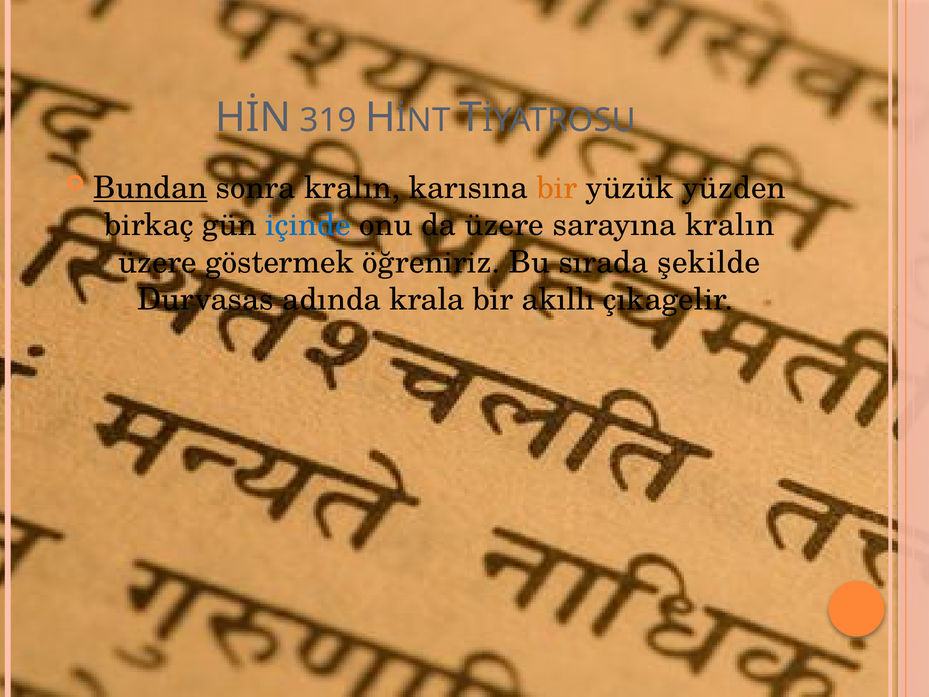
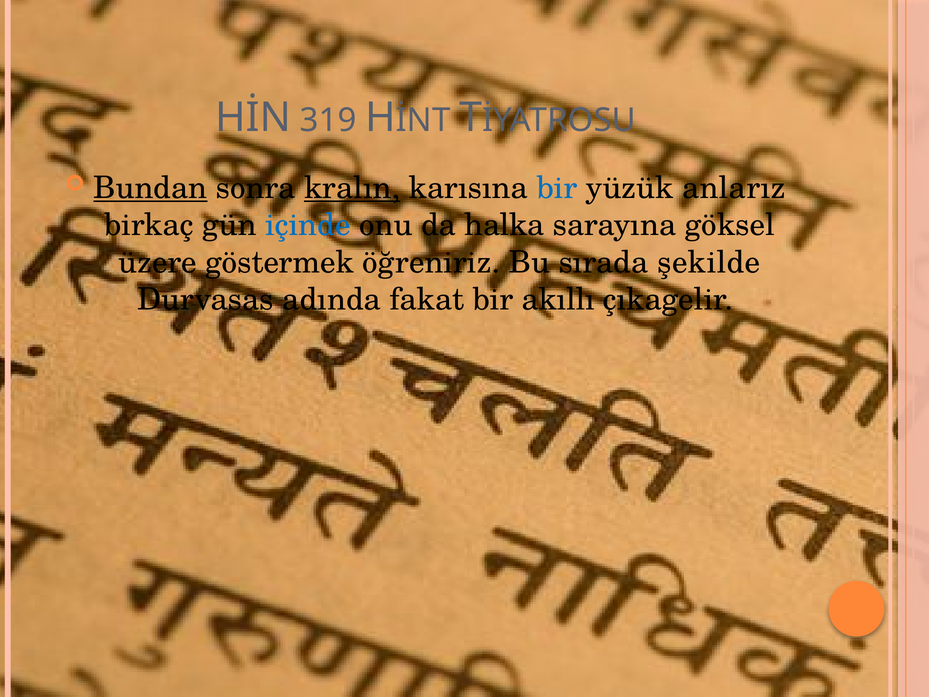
kralın at (352, 188) underline: none -> present
bir at (557, 188) colour: orange -> blue
yüzden: yüzden -> anlarız
da üzere: üzere -> halka
sarayına kralın: kralın -> göksel
krala: krala -> fakat
